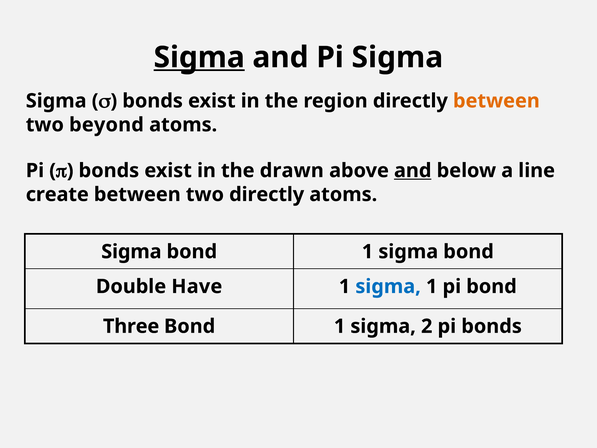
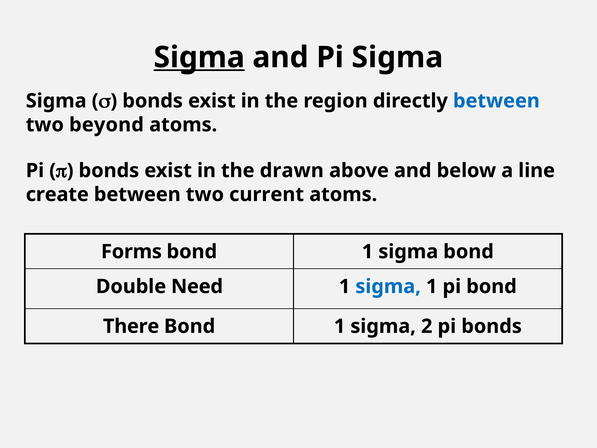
between at (496, 101) colour: orange -> blue
and at (413, 170) underline: present -> none
two directly: directly -> current
Sigma at (131, 252): Sigma -> Forms
Have: Have -> Need
Three: Three -> There
